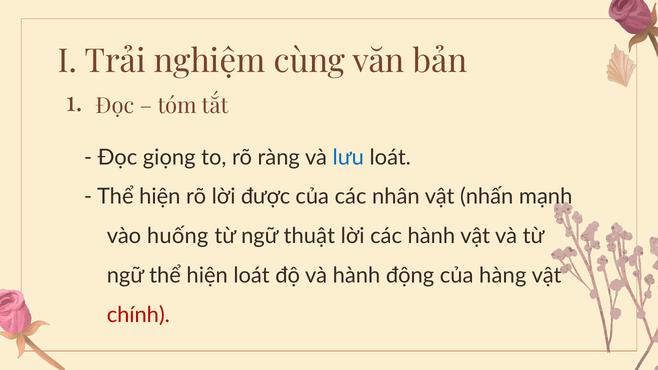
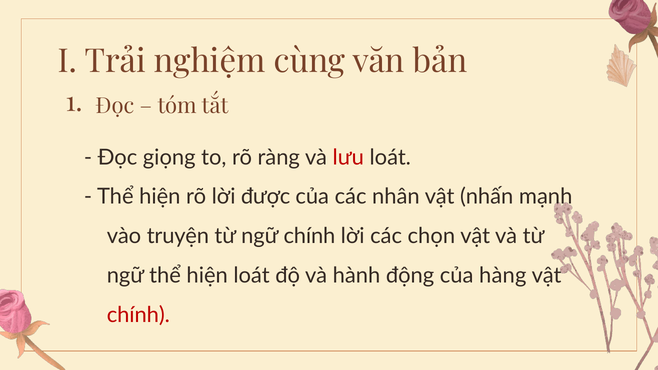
lưu colour: blue -> red
huống: huống -> truyện
ngữ thuật: thuật -> chính
các hành: hành -> chọn
